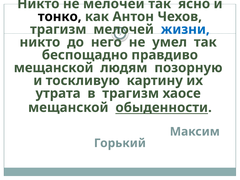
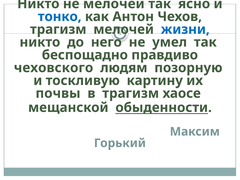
тонко colour: black -> blue
мещанской at (54, 68): мещанской -> чеховского
утрата: утрата -> почвы
